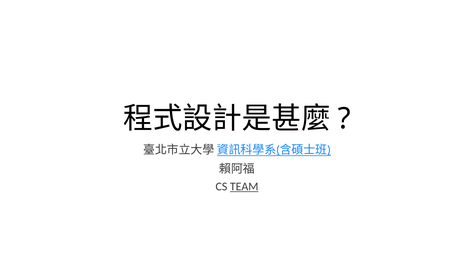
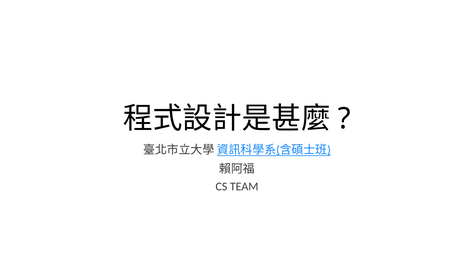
TEAM underline: present -> none
